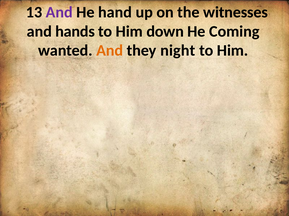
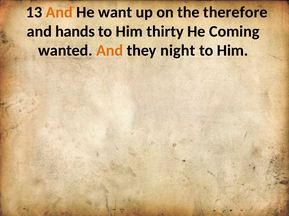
And at (59, 12) colour: purple -> orange
hand: hand -> want
witnesses: witnesses -> therefore
down: down -> thirty
